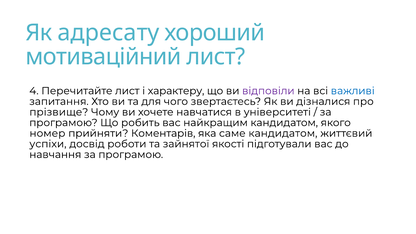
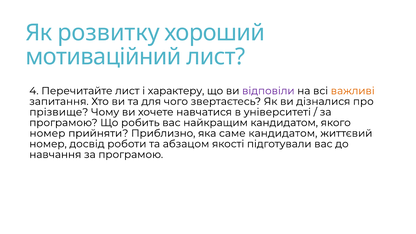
адресату: адресату -> розвитку
важливі colour: blue -> orange
Коментарів: Коментарів -> Приблизно
успіхи at (48, 144): успіхи -> номер
зайнятої: зайнятої -> абзацом
